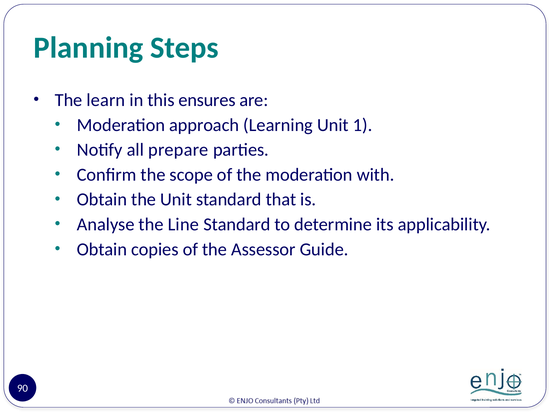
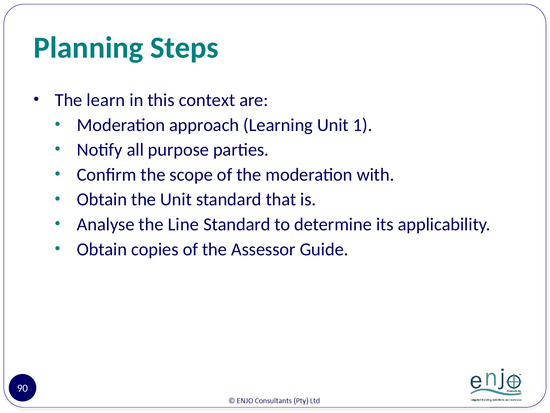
ensures: ensures -> context
prepare: prepare -> purpose
